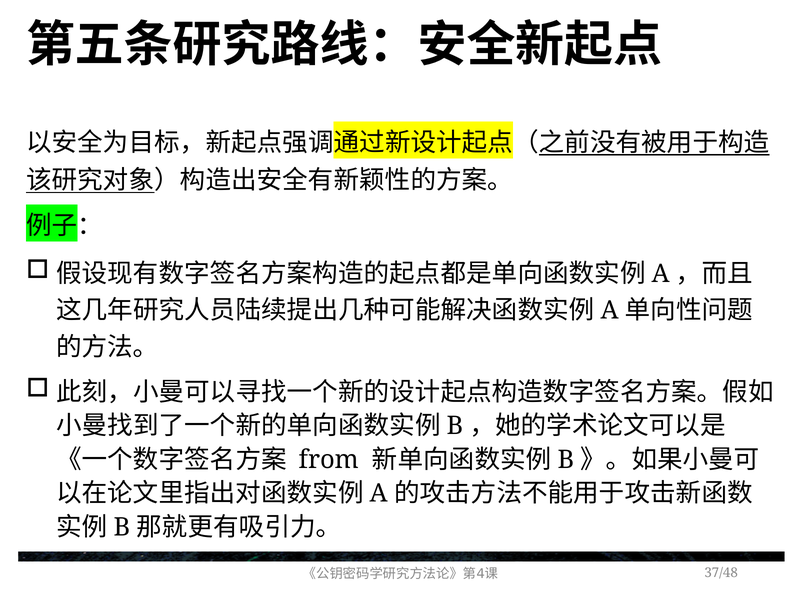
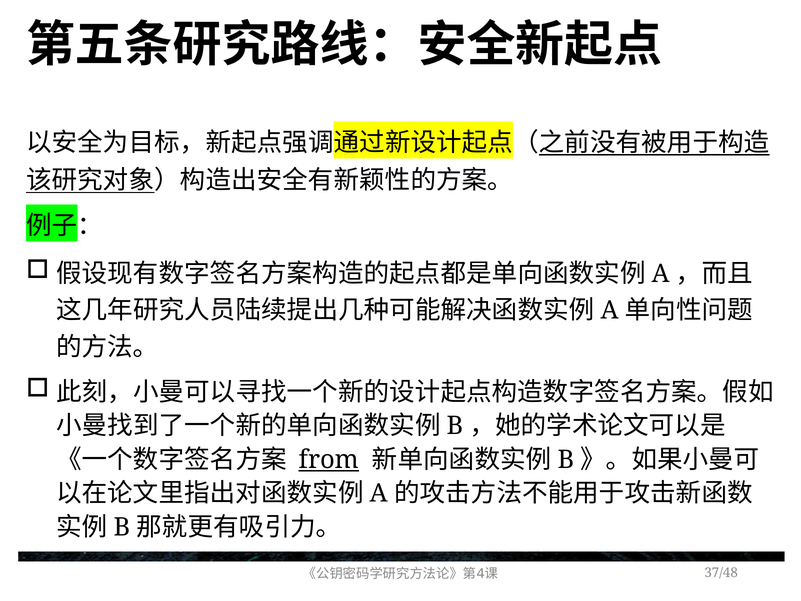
from underline: none -> present
